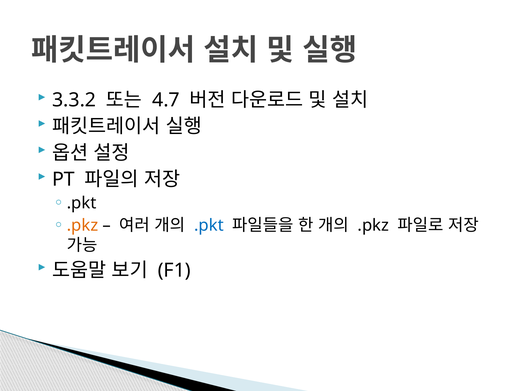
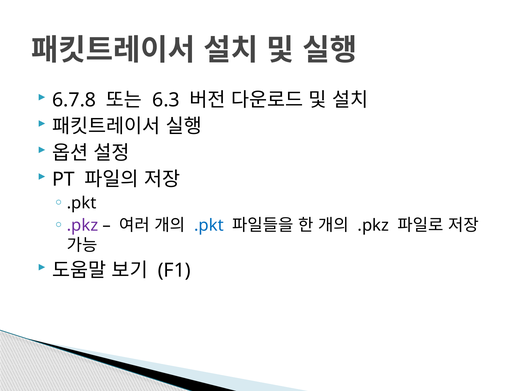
3.3.2: 3.3.2 -> 6.7.8
4.7: 4.7 -> 6.3
.pkz at (82, 226) colour: orange -> purple
